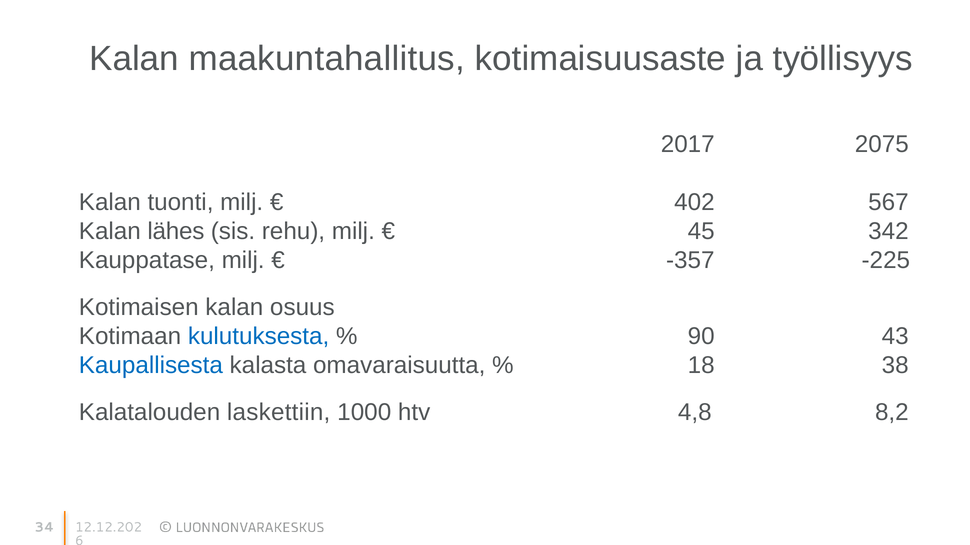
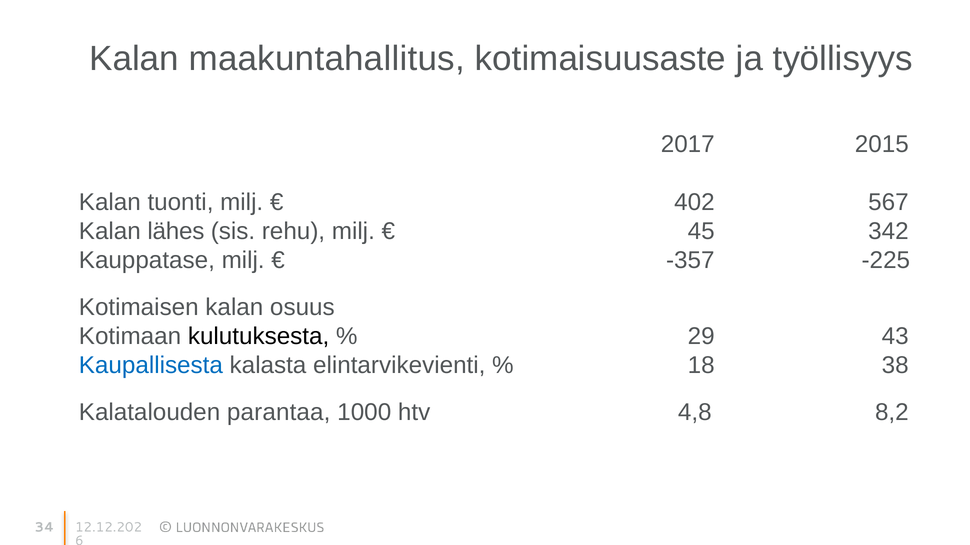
2075: 2075 -> 2015
kulutuksesta colour: blue -> black
90: 90 -> 29
omavaraisuutta: omavaraisuutta -> elintarvikevienti
laskettiin: laskettiin -> parantaa
